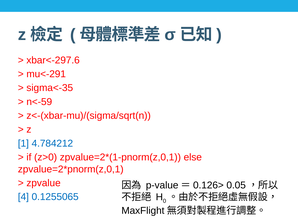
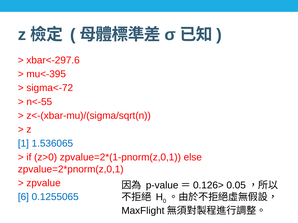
mu<-291: mu<-291 -> mu<-395
sigma<-35: sigma<-35 -> sigma<-72
n<-59: n<-59 -> n<-55
4.784212: 4.784212 -> 1.536065
4: 4 -> 6
